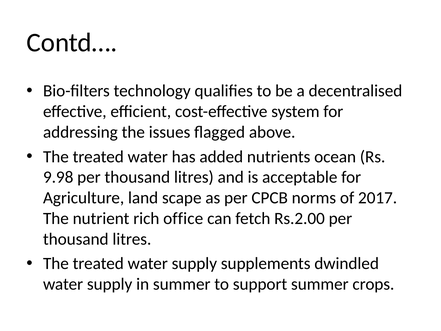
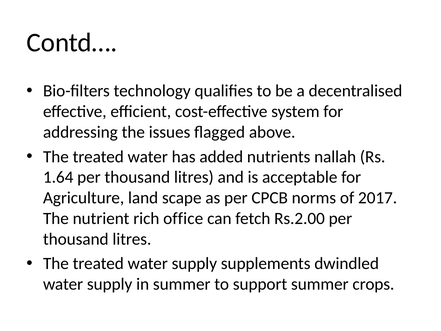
ocean: ocean -> nallah
9.98: 9.98 -> 1.64
